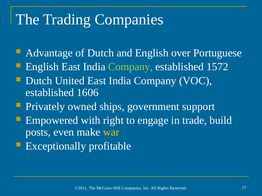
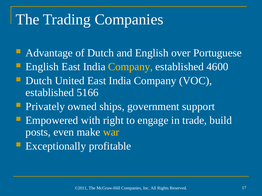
Company at (130, 67) colour: light green -> yellow
1572: 1572 -> 4600
1606: 1606 -> 5166
